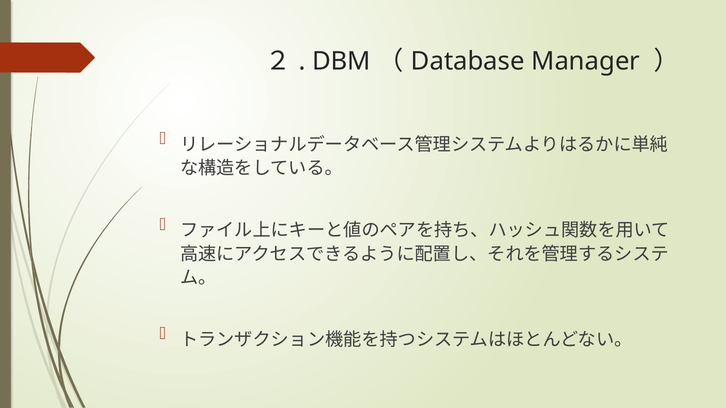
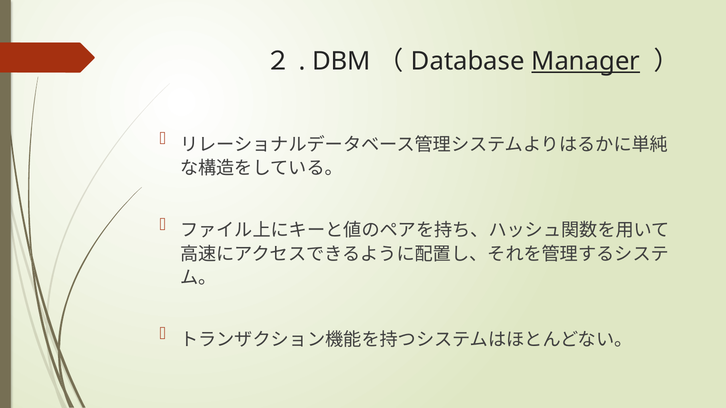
Manager underline: none -> present
